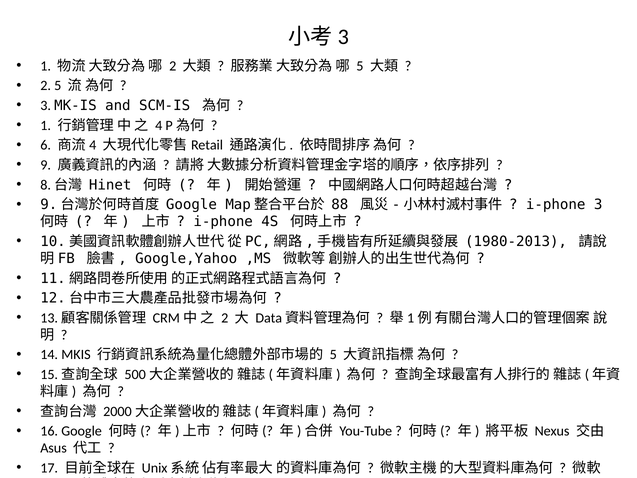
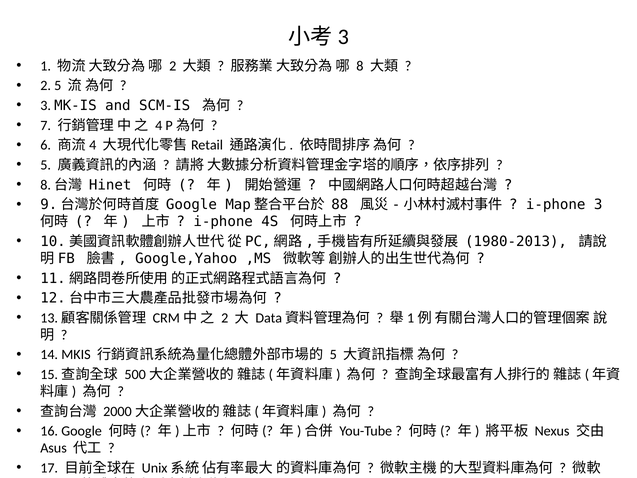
5 at (360, 66): 5 -> 8
1 at (46, 125): 1 -> 7
9 at (46, 165): 9 -> 5
